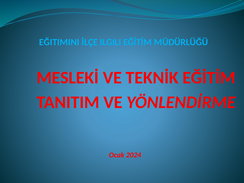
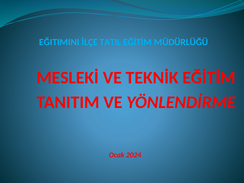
ILGILI: ILGILI -> TATIL
